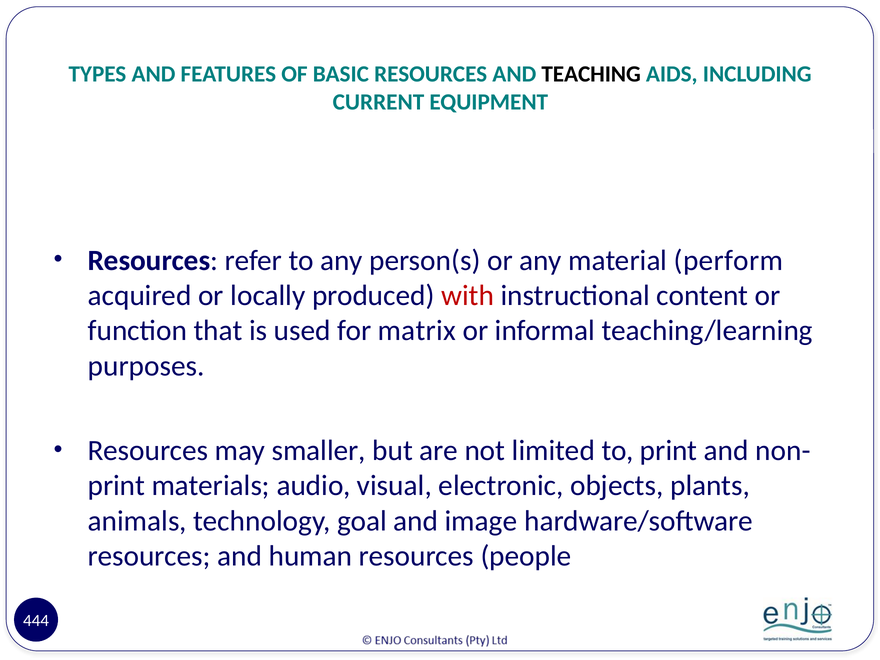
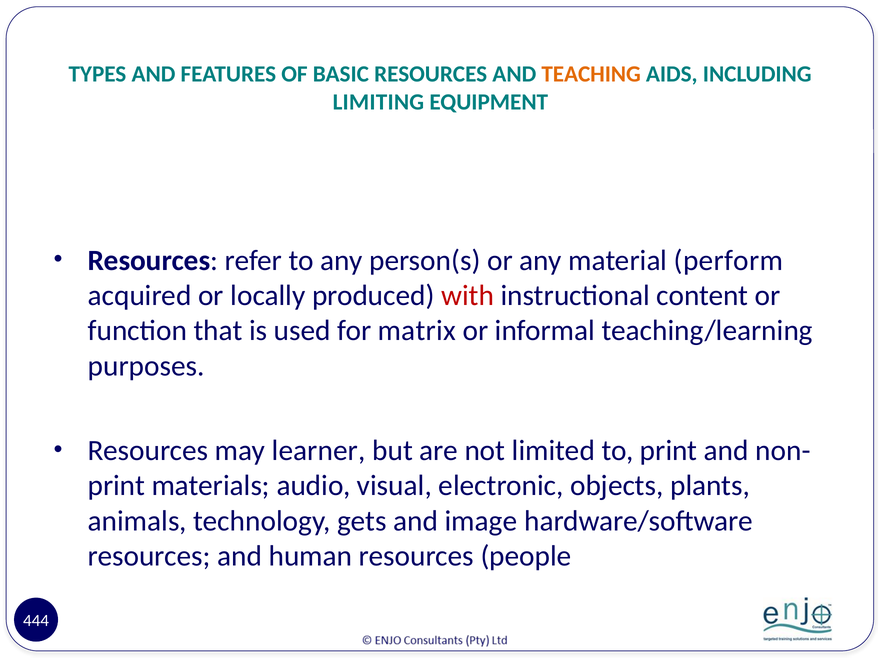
TEACHING colour: black -> orange
CURRENT: CURRENT -> LIMITING
smaller: smaller -> learner
goal: goal -> gets
